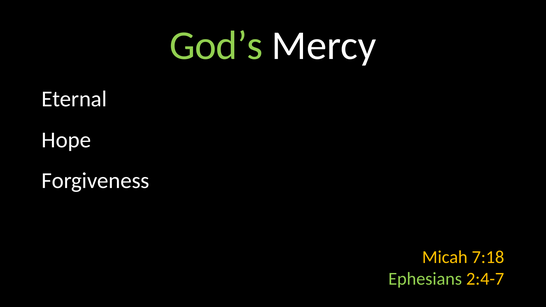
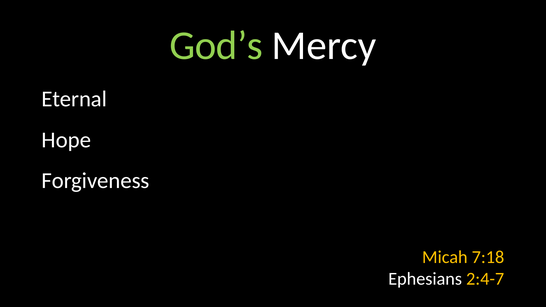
Ephesians colour: light green -> white
